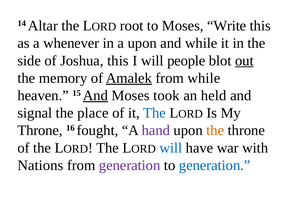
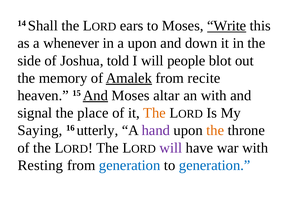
Altar: Altar -> Shall
root: root -> ears
Write underline: none -> present
and while: while -> down
Joshua this: this -> told
out underline: present -> none
from while: while -> recite
took: took -> altar
an held: held -> with
The at (154, 113) colour: blue -> orange
Throne at (40, 131): Throne -> Saying
fought: fought -> utterly
will at (171, 148) colour: blue -> purple
Nations: Nations -> Resting
generation at (130, 165) colour: purple -> blue
